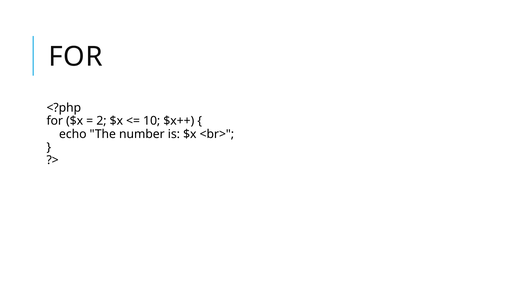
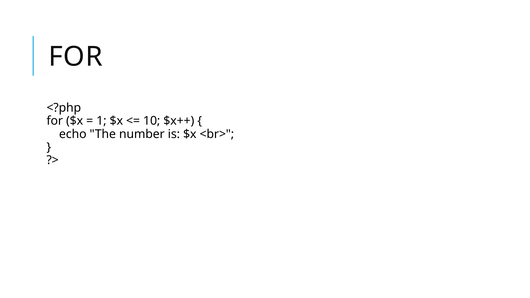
2: 2 -> 1
